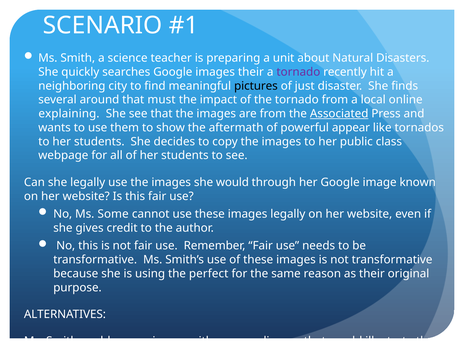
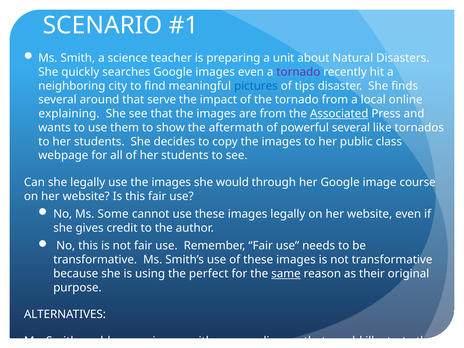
images their: their -> even
pictures colour: black -> blue
just: just -> tips
must: must -> serve
powerful appear: appear -> several
known: known -> course
same underline: none -> present
